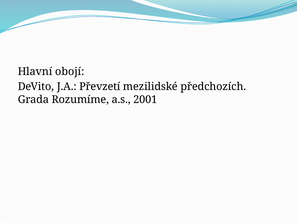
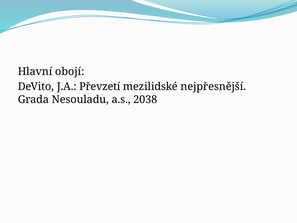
předchozích: předchozích -> nejpřesnější
Rozumíme: Rozumíme -> Nesouladu
2001: 2001 -> 2038
